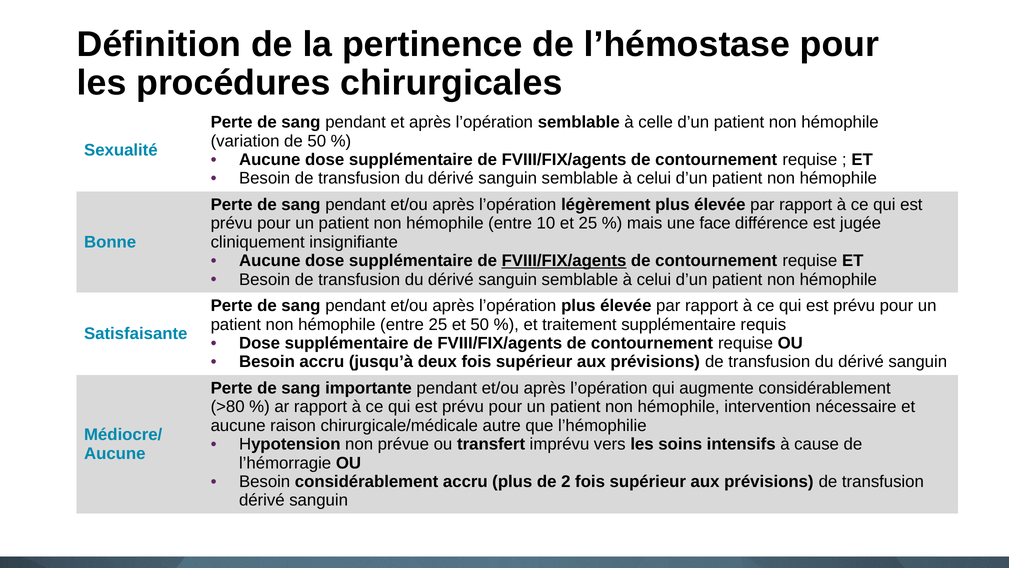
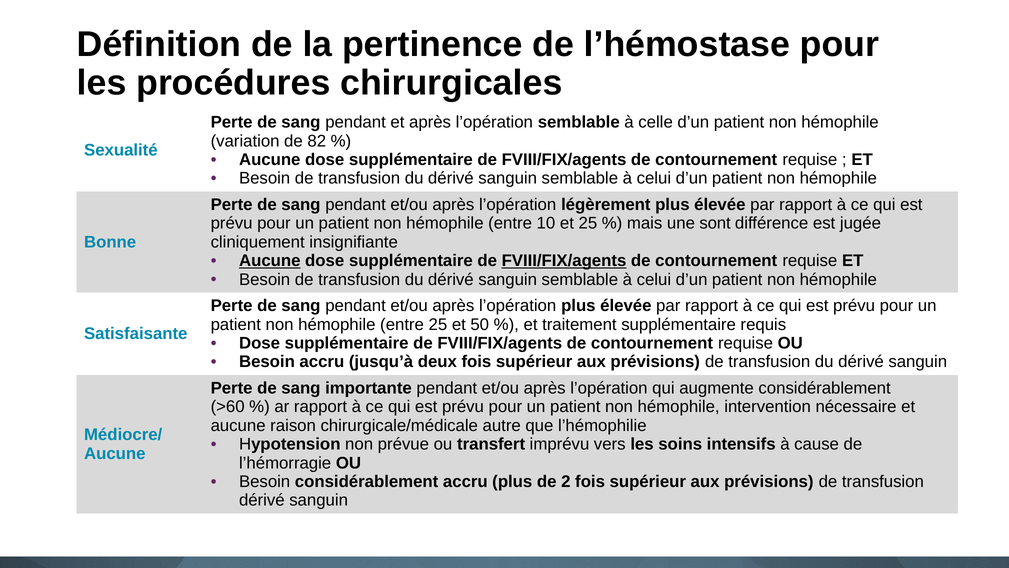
de 50: 50 -> 82
face: face -> sont
Aucune at (270, 261) underline: none -> present
>80: >80 -> >60
